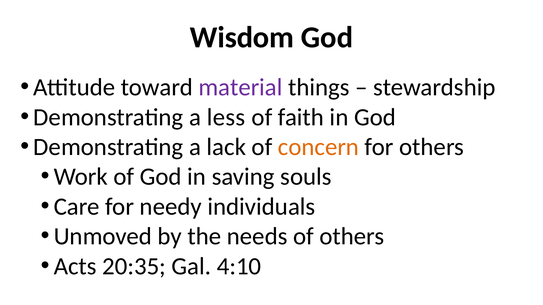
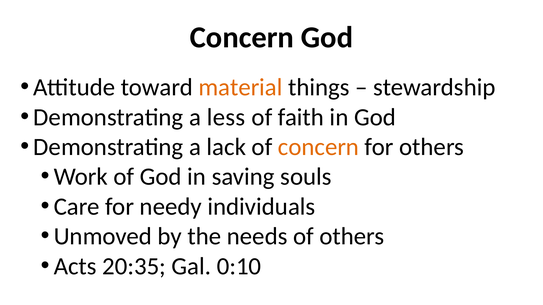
Wisdom at (242, 37): Wisdom -> Concern
material colour: purple -> orange
4:10: 4:10 -> 0:10
